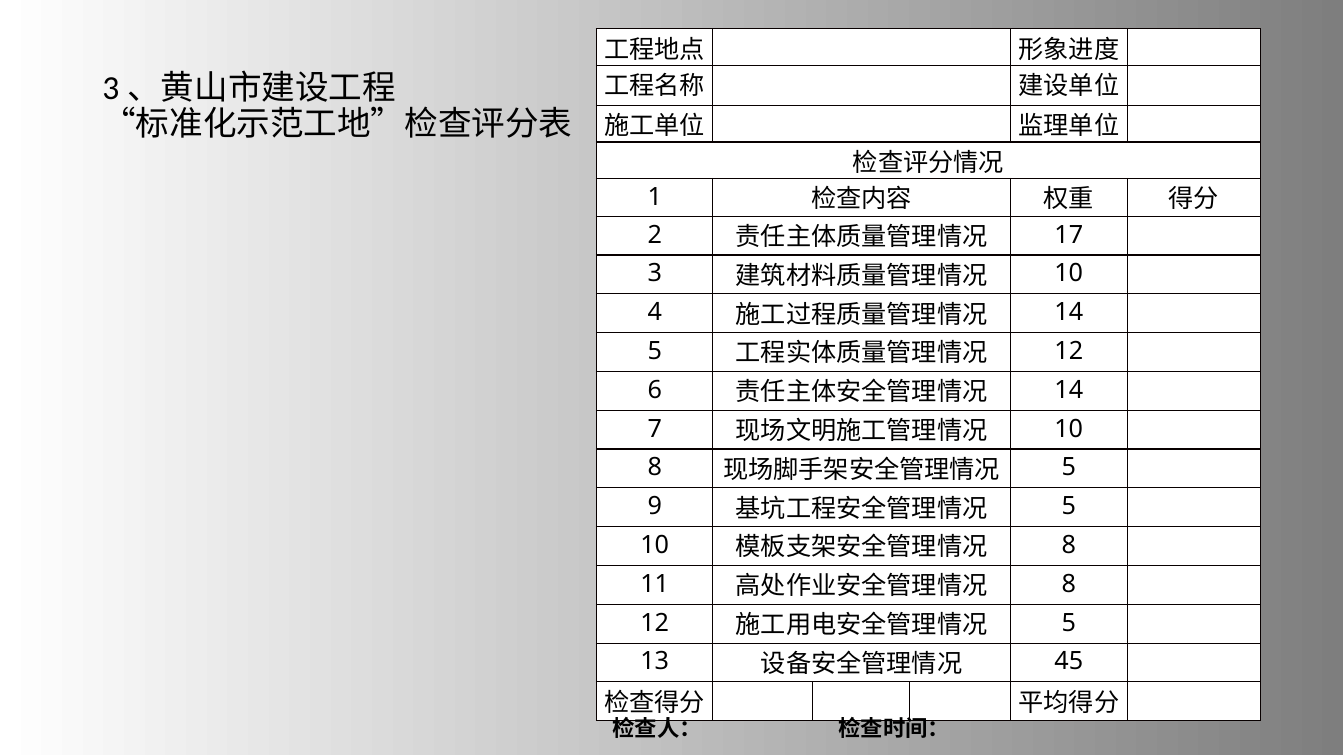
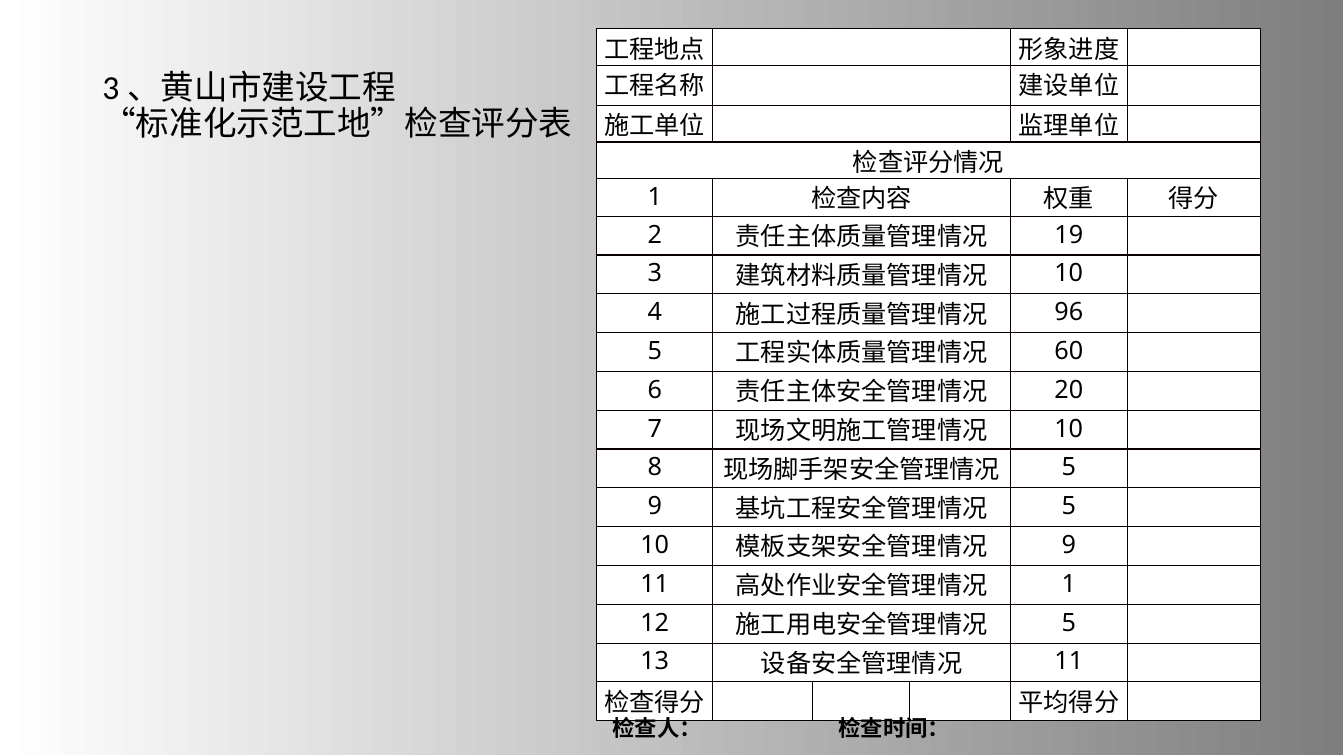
17: 17 -> 19
14 at (1069, 313): 14 -> 96
12 at (1069, 351): 12 -> 60
14 at (1069, 390): 14 -> 20
8 at (1069, 546): 8 -> 9
8 at (1069, 584): 8 -> 1
45 at (1069, 662): 45 -> 11
